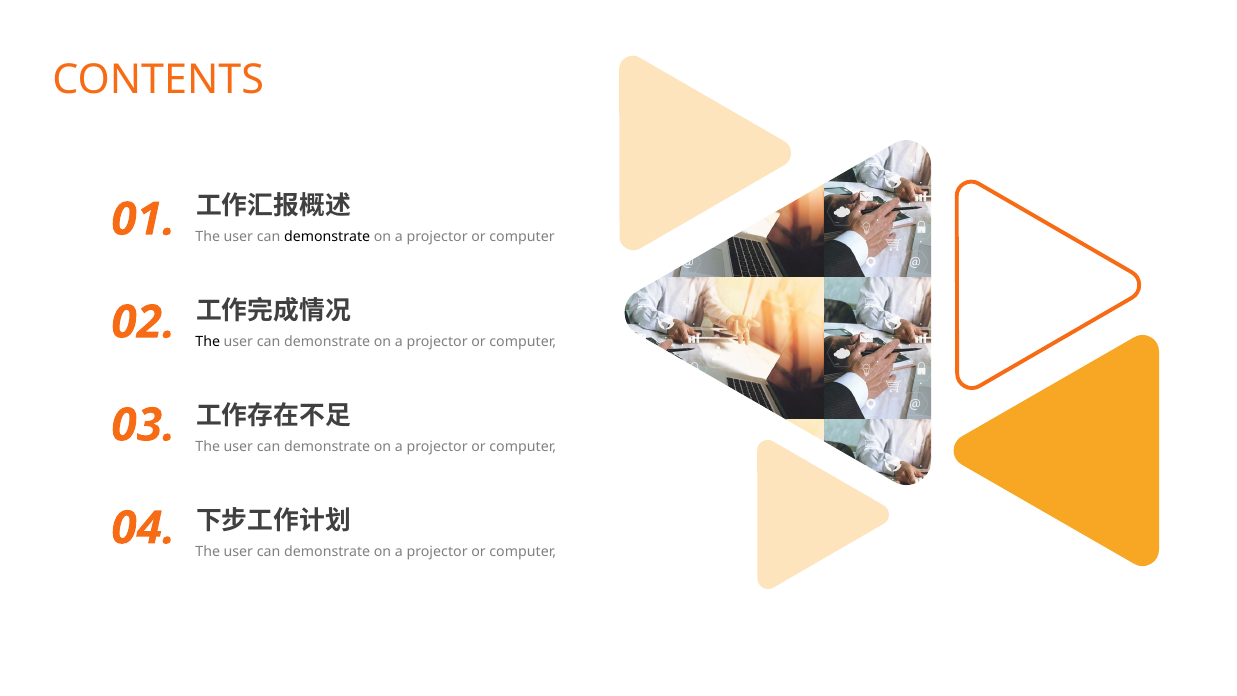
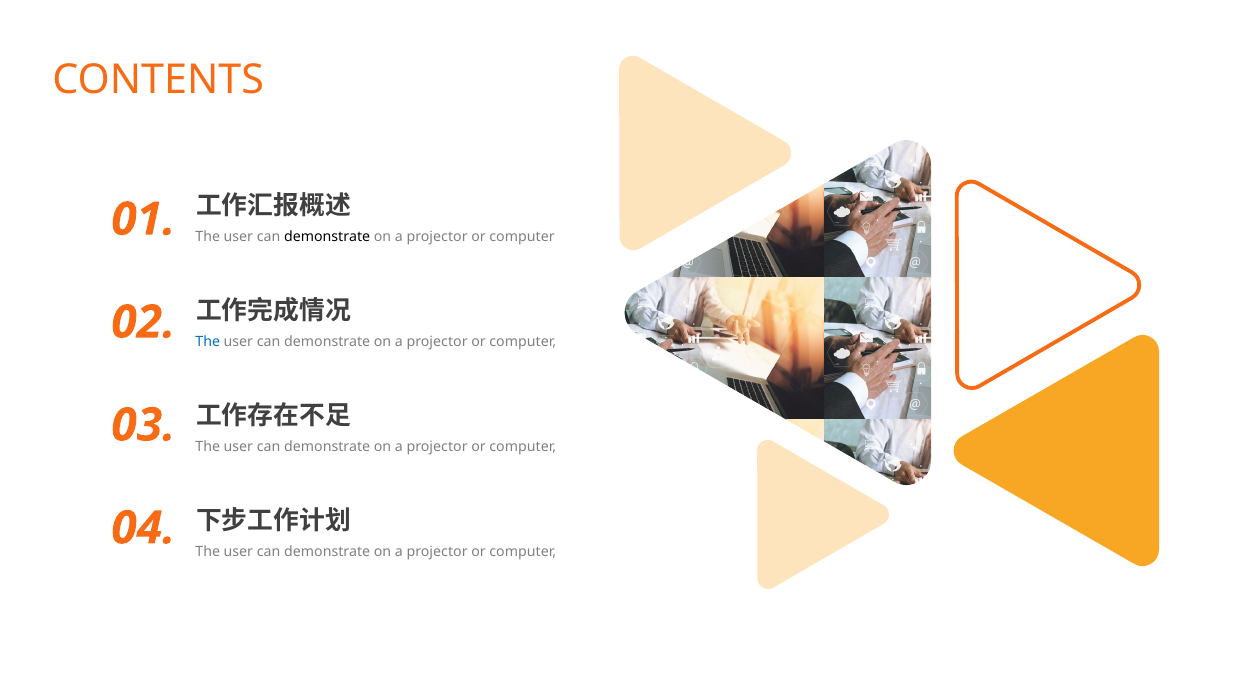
The at (208, 342) colour: black -> blue
